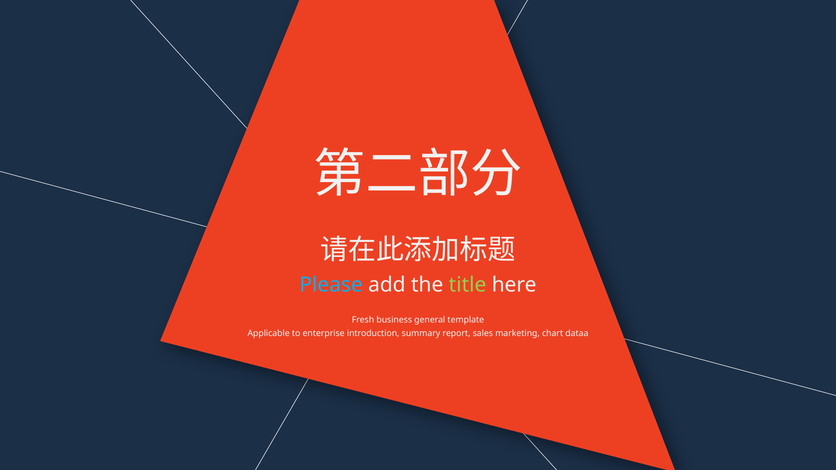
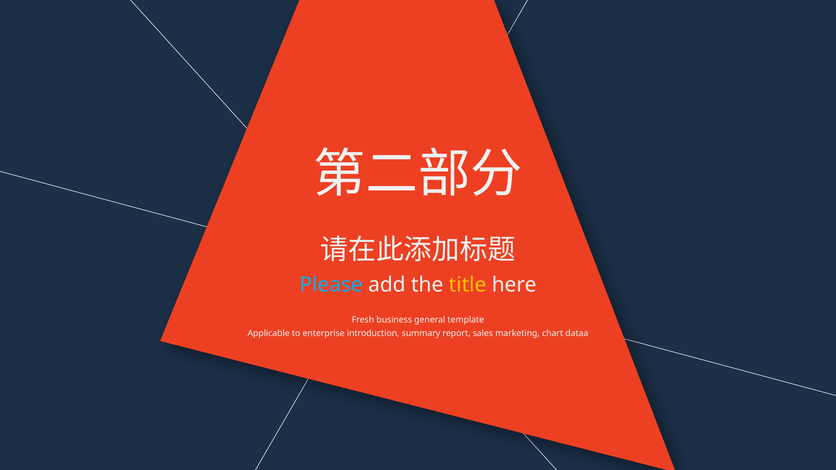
title colour: light green -> yellow
